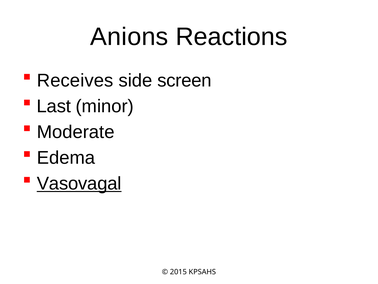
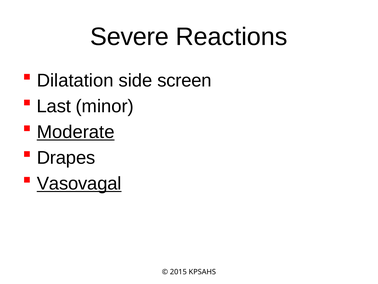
Anions: Anions -> Severe
Receives: Receives -> Dilatation
Moderate underline: none -> present
Edema: Edema -> Drapes
